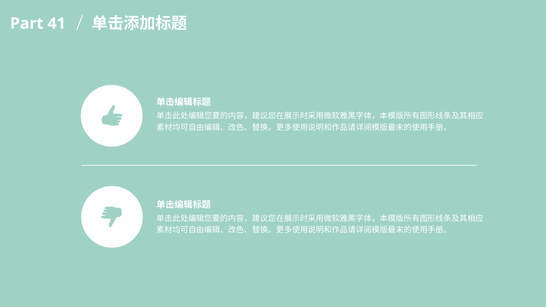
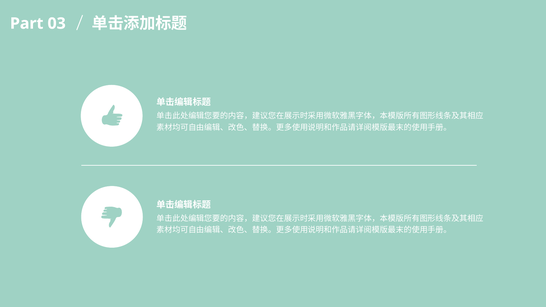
41: 41 -> 03
